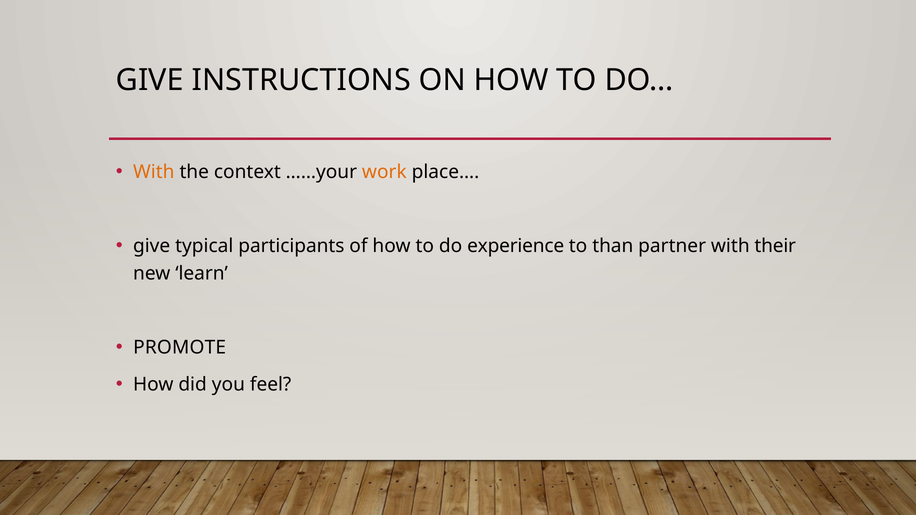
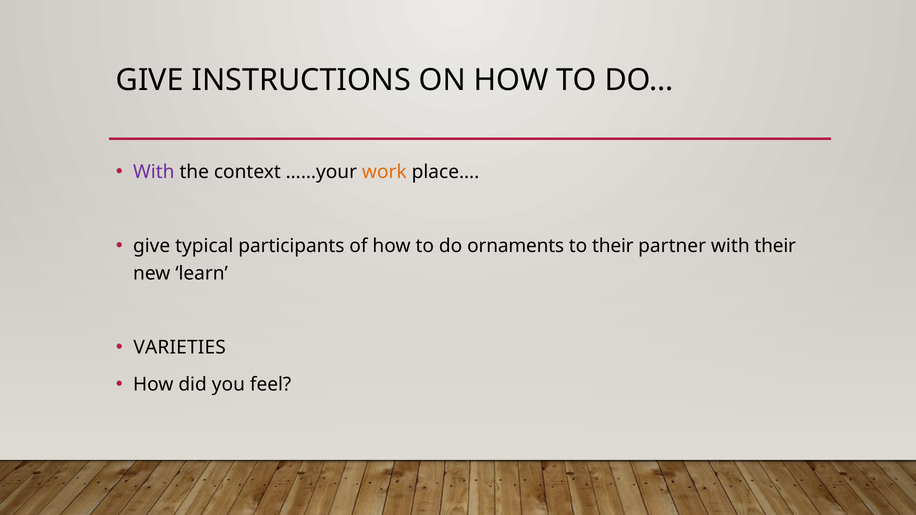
With at (154, 172) colour: orange -> purple
experience: experience -> ornaments
to than: than -> their
PROMOTE: PROMOTE -> VARIETIES
